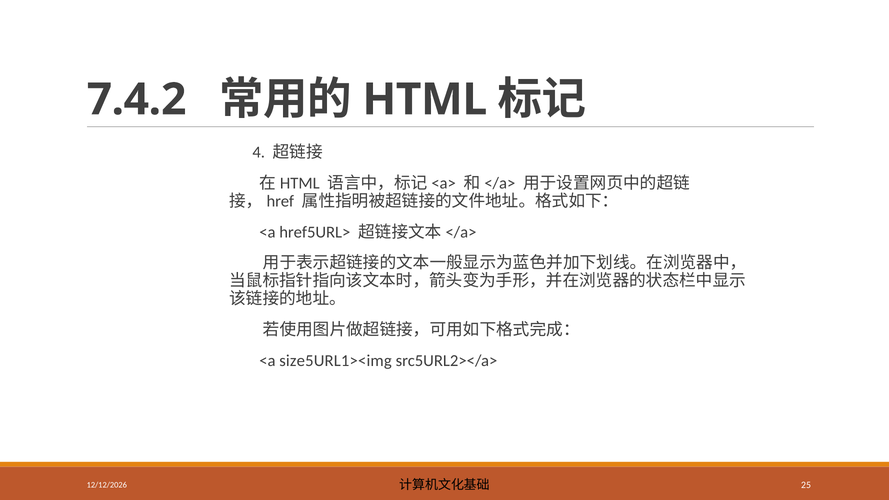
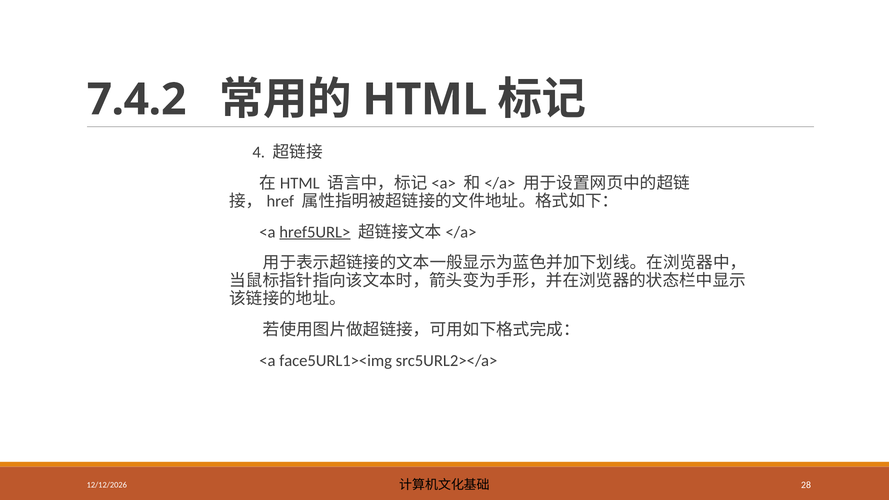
href5URL> underline: none -> present
size5URL1><img: size5URL1><img -> face5URL1><img
25: 25 -> 28
